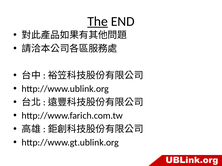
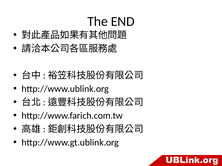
The underline: present -> none
